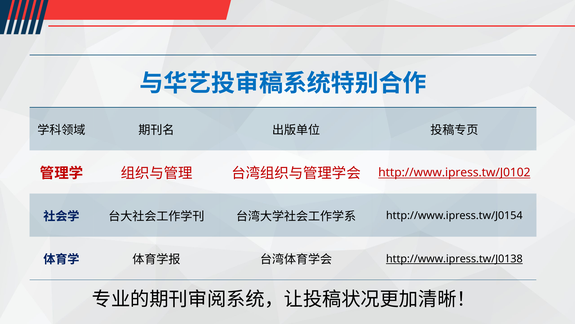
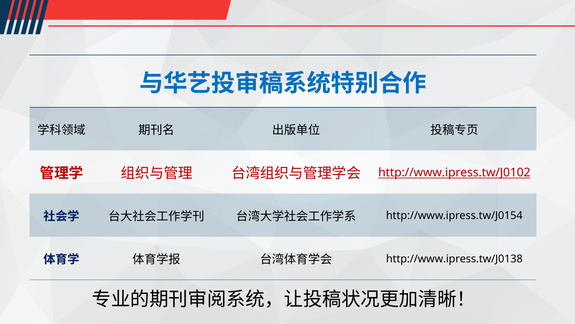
http://www.ipress.tw/J0138 underline: present -> none
